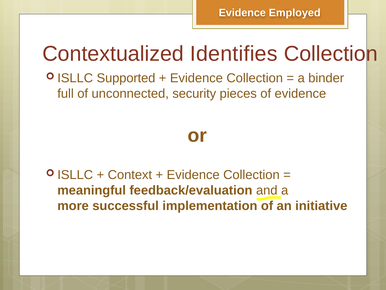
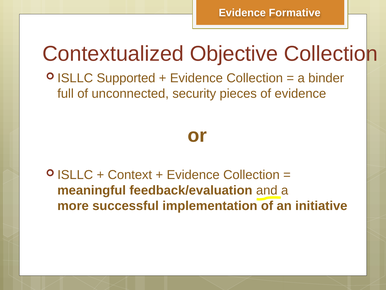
Employed: Employed -> Formative
Identifies: Identifies -> Objective
